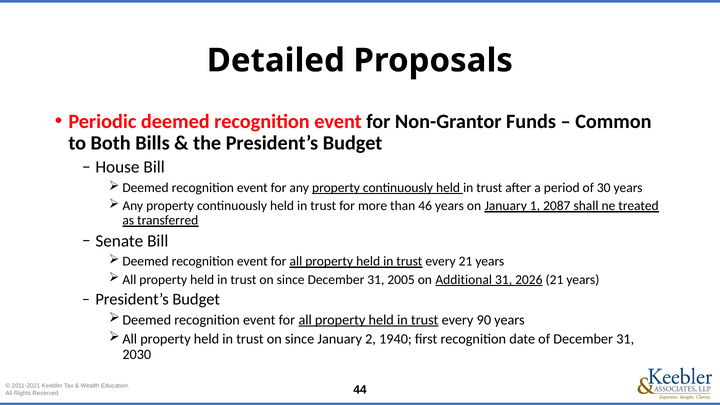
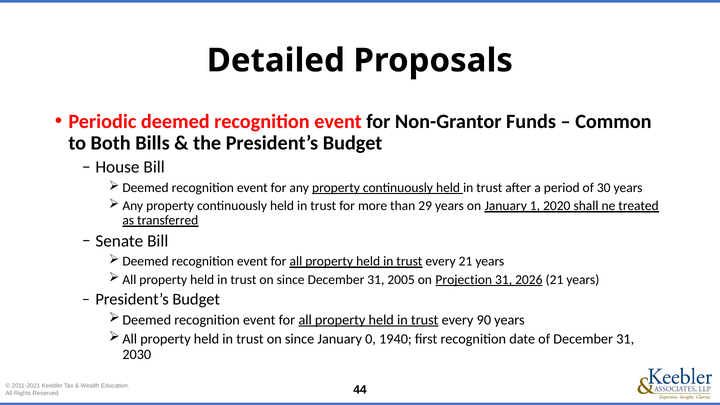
46: 46 -> 29
2087: 2087 -> 2020
Additional: Additional -> Projection
2: 2 -> 0
